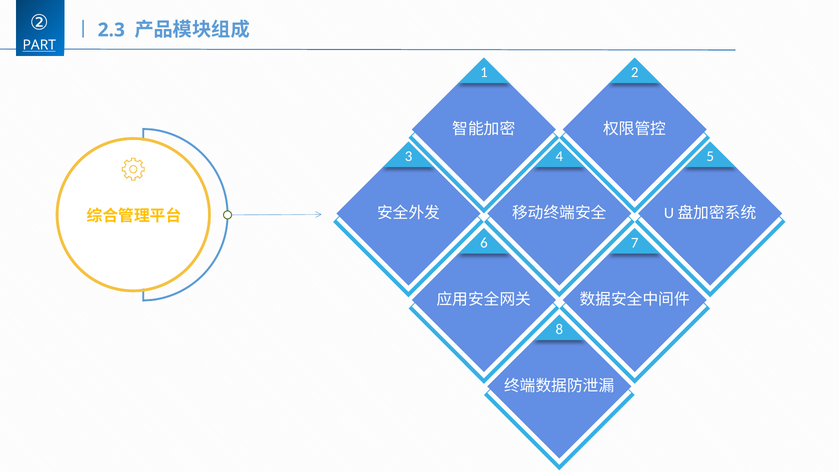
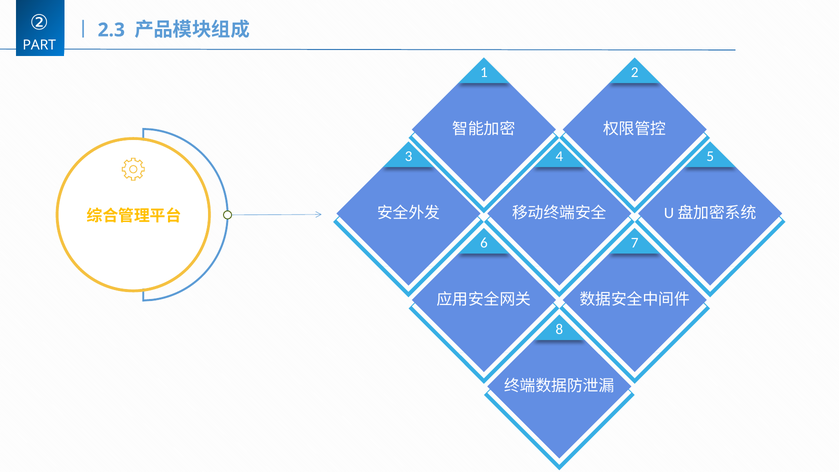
PART underline: present -> none
